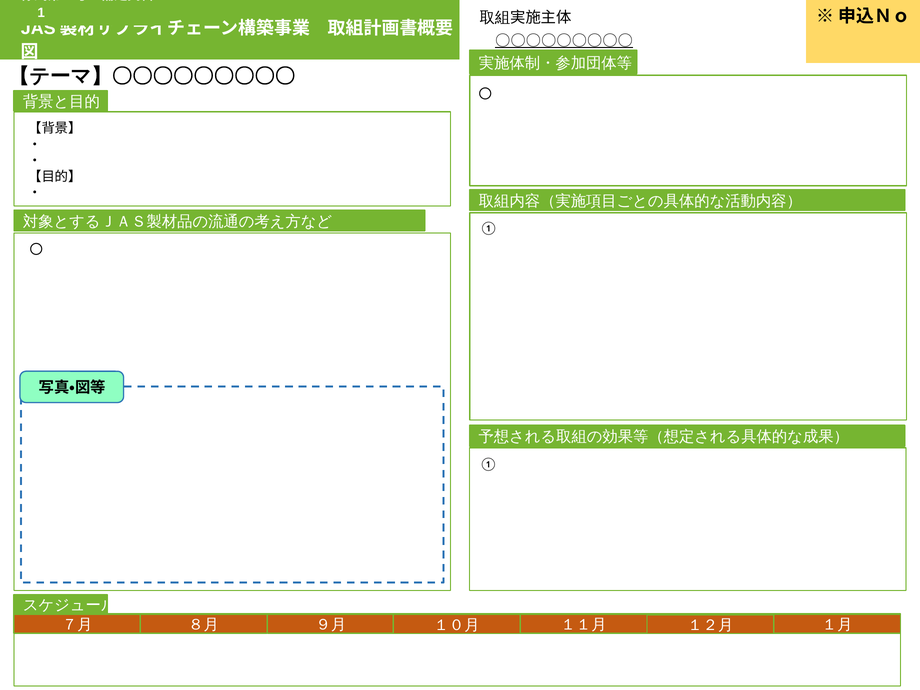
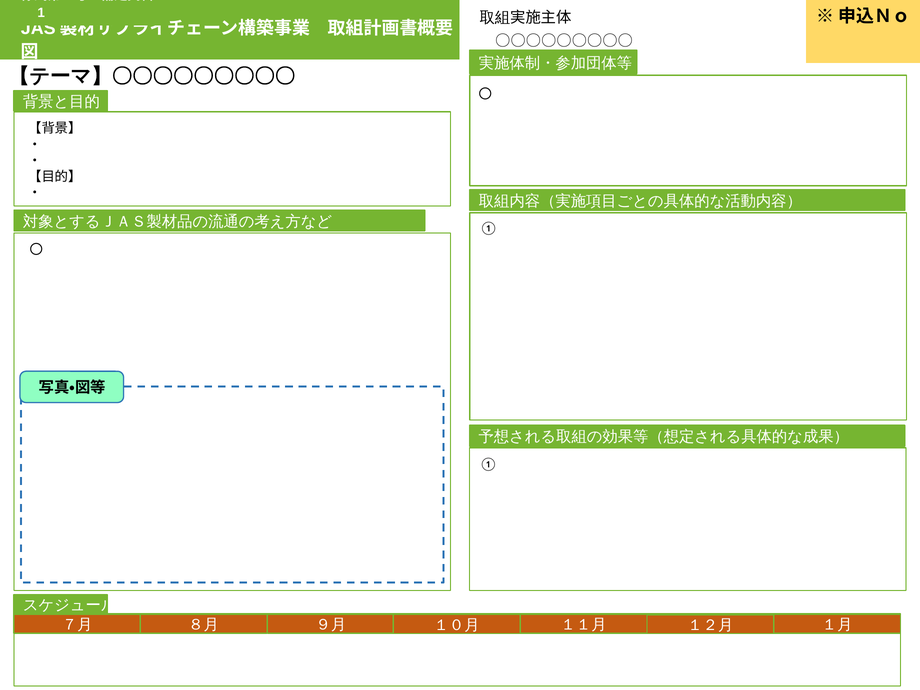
〇〇〇〇〇〇〇〇〇 underline: present -> none
